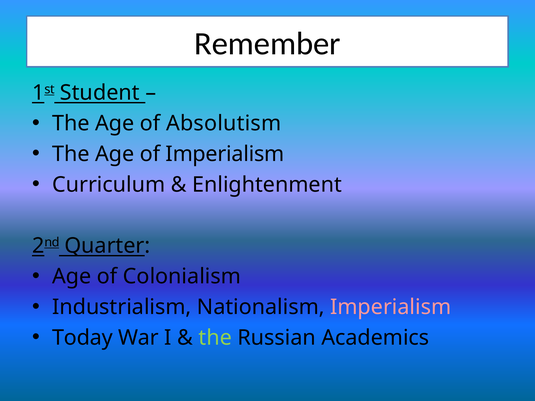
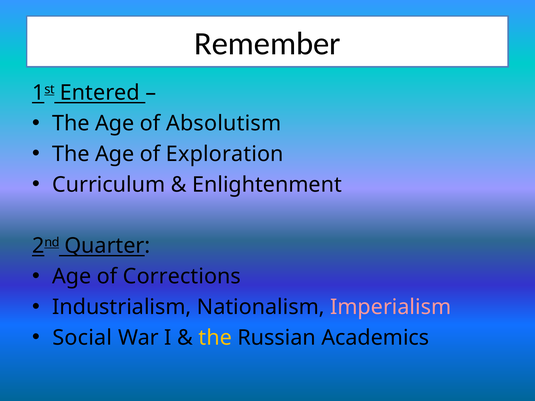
Student: Student -> Entered
of Imperialism: Imperialism -> Exploration
Colonialism: Colonialism -> Corrections
Today: Today -> Social
the at (215, 338) colour: light green -> yellow
